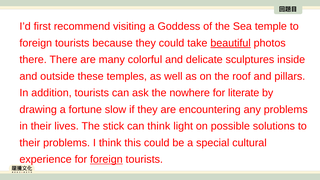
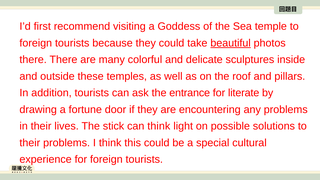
nowhere: nowhere -> entrance
slow: slow -> door
foreign at (106, 159) underline: present -> none
